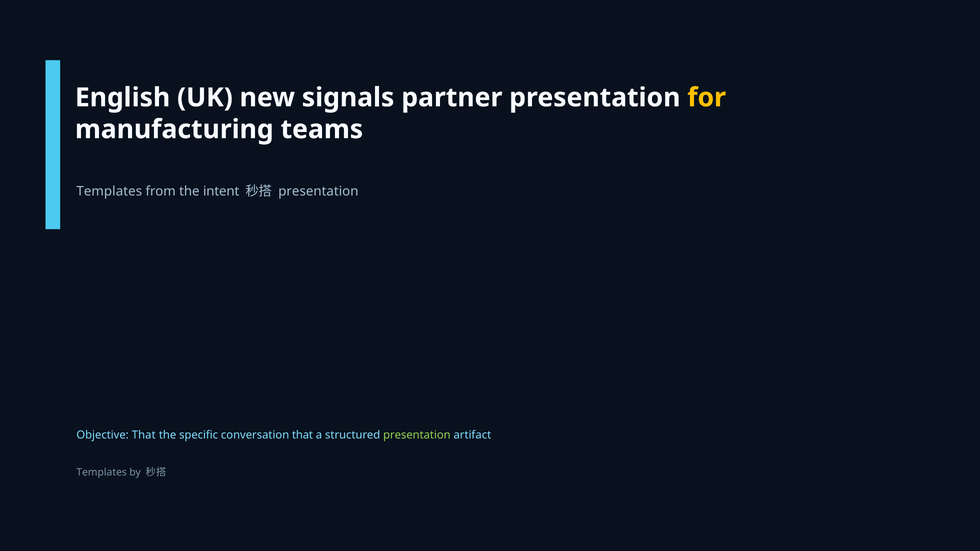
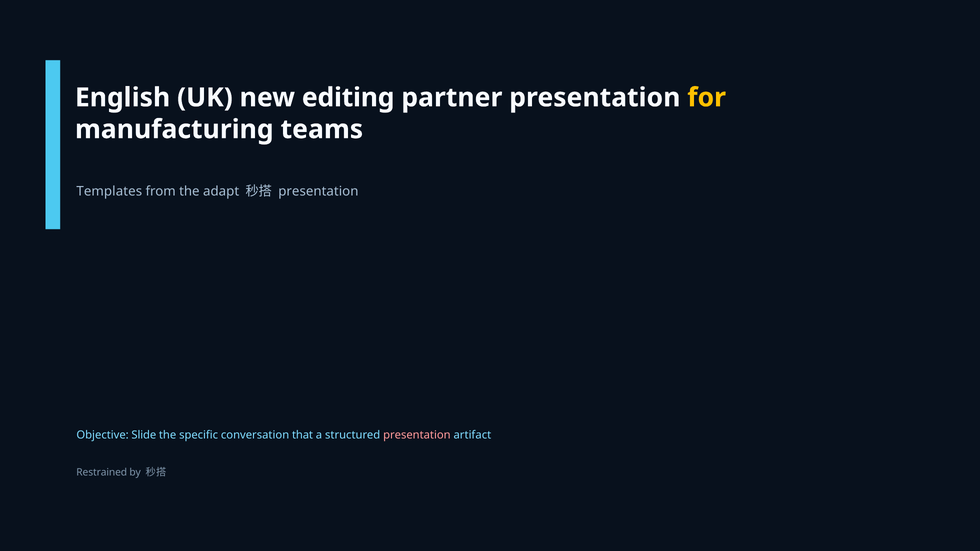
signals: signals -> editing
intent: intent -> adapt
Objective That: That -> Slide
presentation at (417, 435) colour: light green -> pink
Templates at (102, 473): Templates -> Restrained
